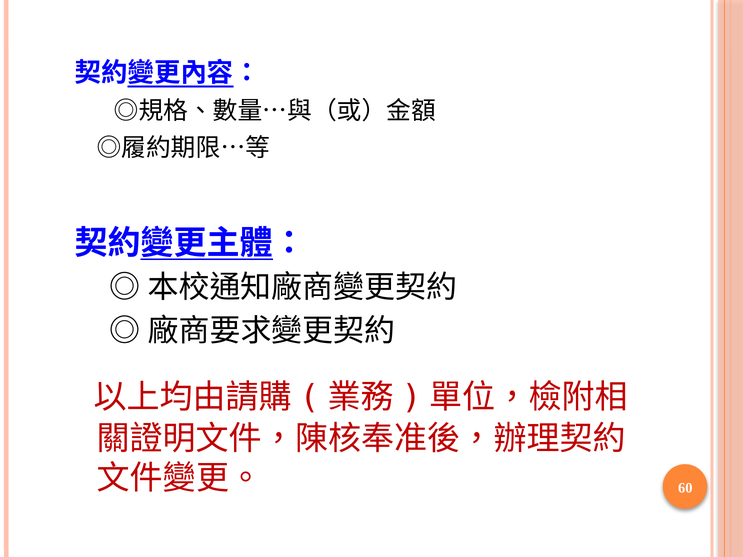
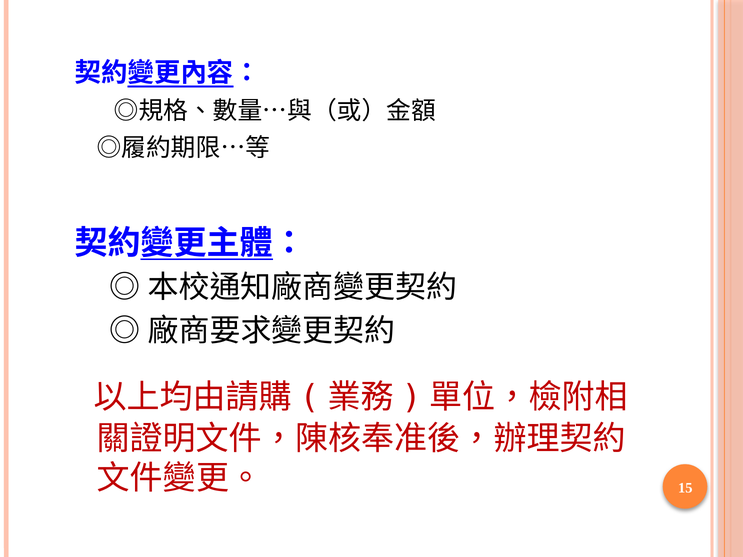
60: 60 -> 15
